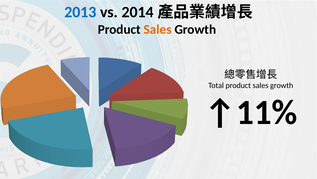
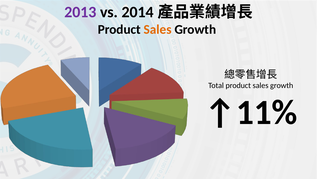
2013 colour: blue -> purple
